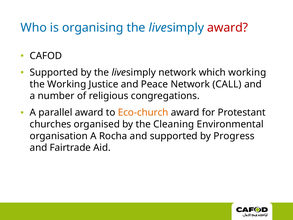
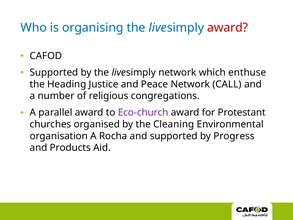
which working: working -> enthuse
the Working: Working -> Heading
Eco-church colour: orange -> purple
Fairtrade: Fairtrade -> Products
